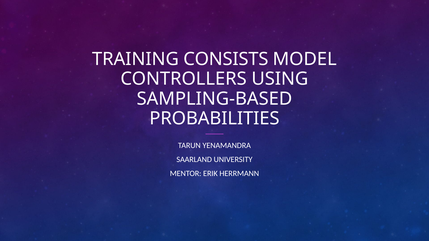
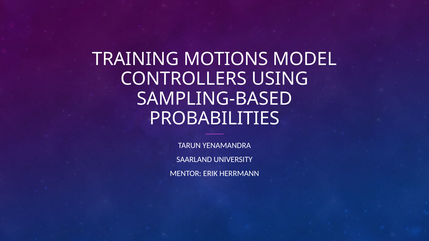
CONSISTS: CONSISTS -> MOTIONS
